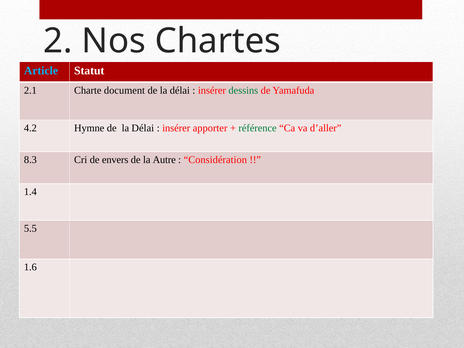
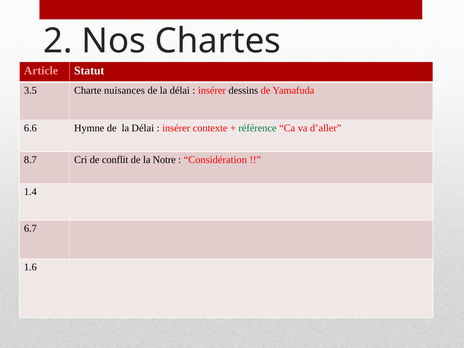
Article colour: light blue -> pink
2.1: 2.1 -> 3.5
document: document -> nuisances
dessins colour: green -> black
4.2: 4.2 -> 6.6
apporter: apporter -> contexte
8.3: 8.3 -> 8.7
envers: envers -> conflit
Autre: Autre -> Notre
5.5: 5.5 -> 6.7
